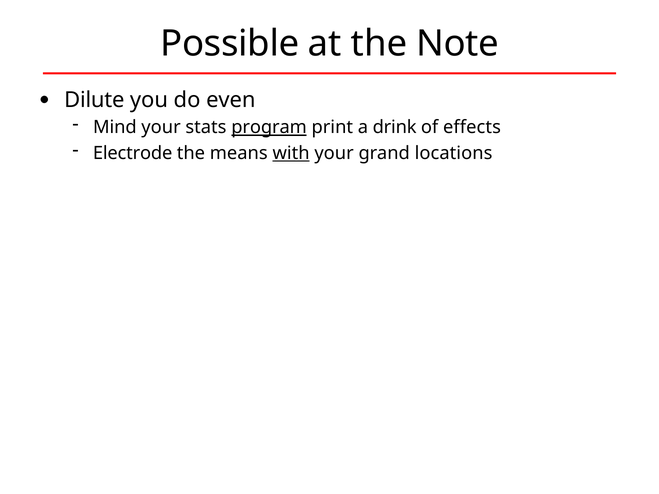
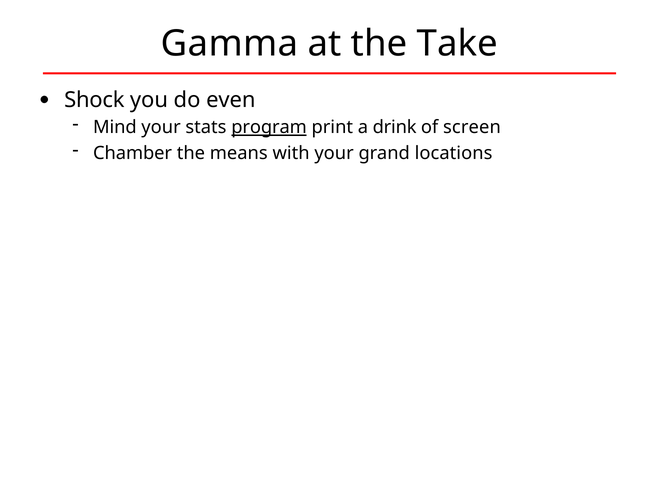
Possible: Possible -> Gamma
Note: Note -> Take
Dilute: Dilute -> Shock
effects: effects -> screen
Electrode: Electrode -> Chamber
with underline: present -> none
